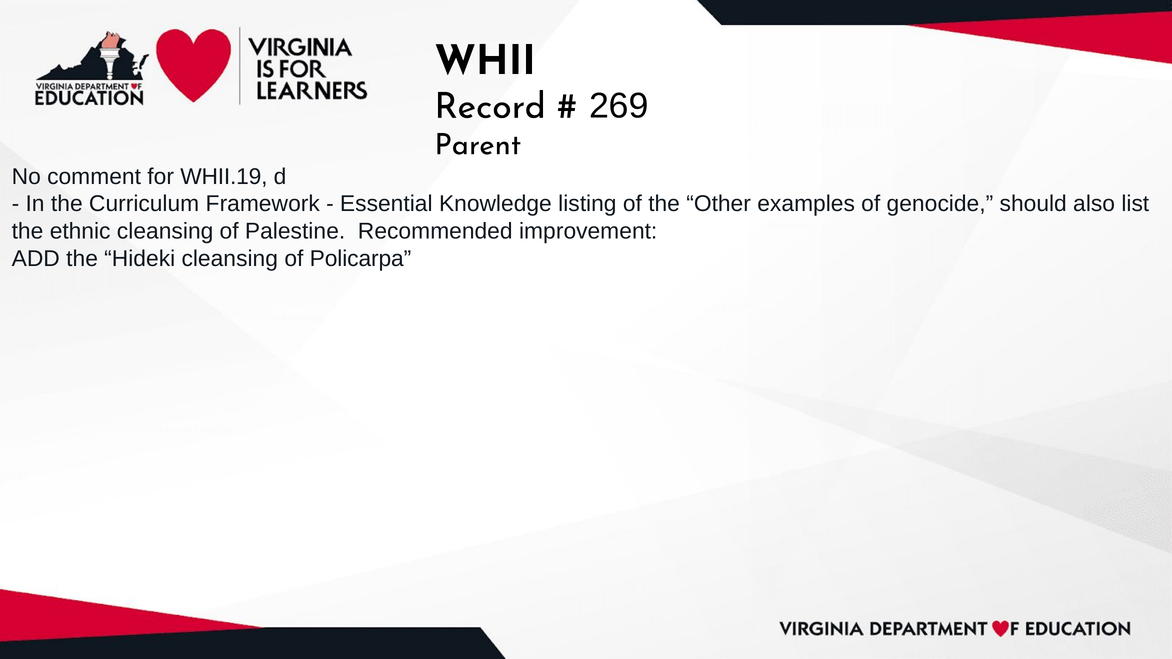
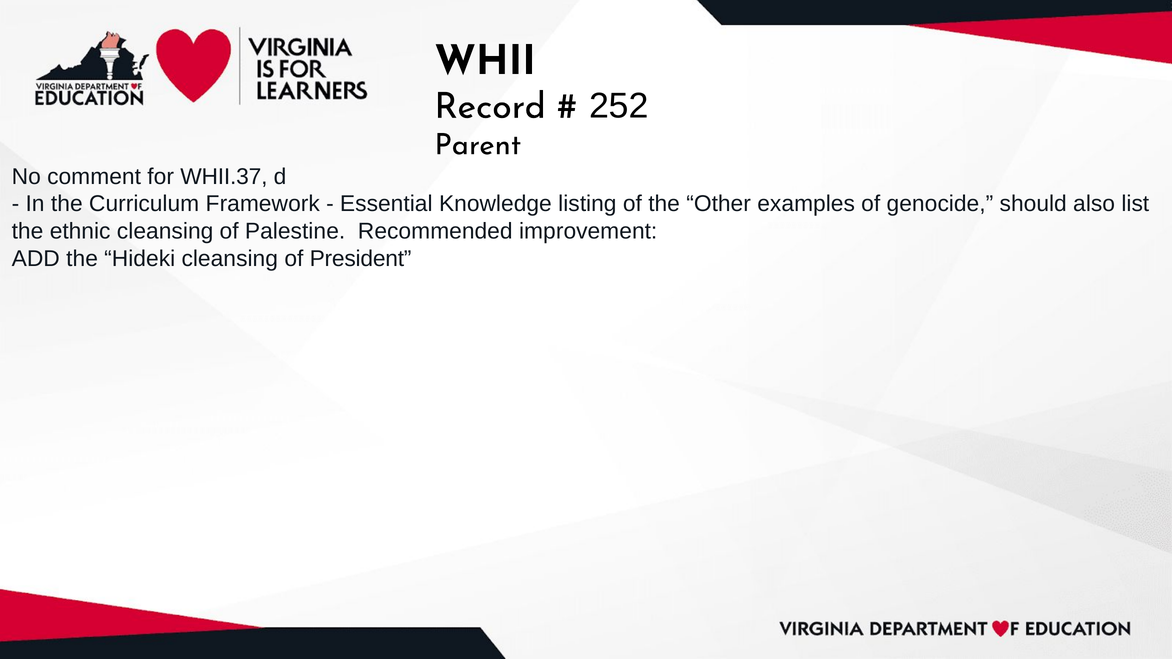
269: 269 -> 252
WHII.19: WHII.19 -> WHII.37
Policarpa: Policarpa -> President
